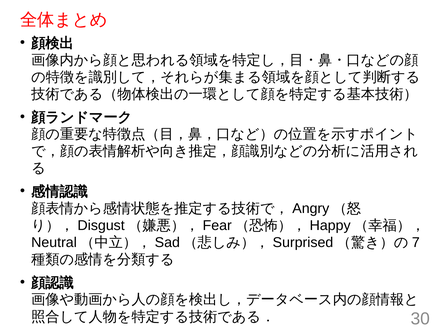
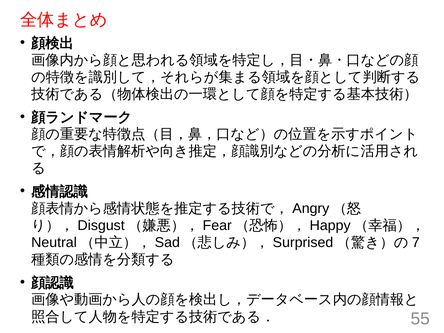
30: 30 -> 55
